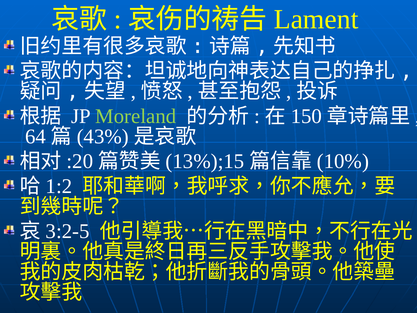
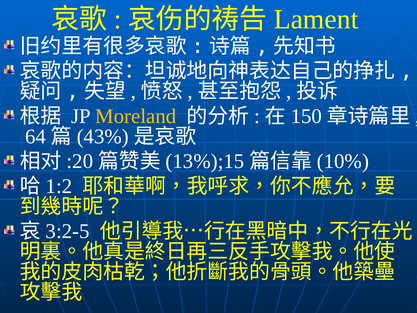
Moreland colour: light green -> yellow
